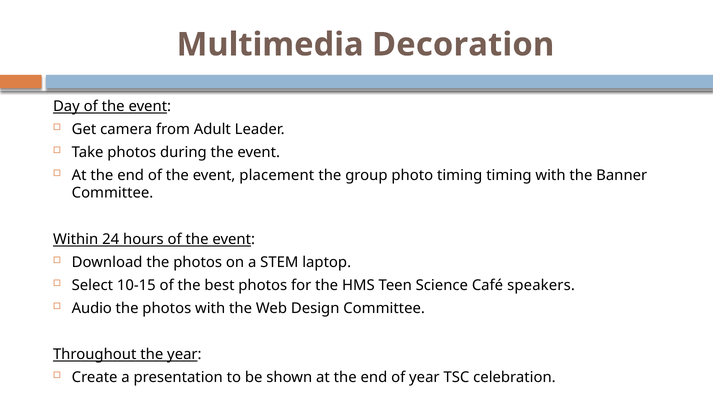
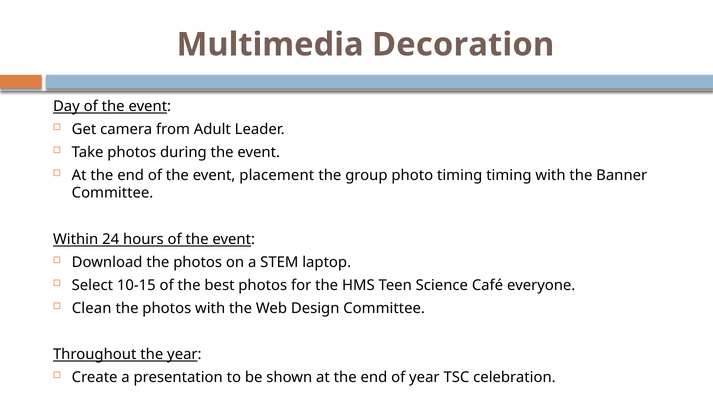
speakers: speakers -> everyone
Audio: Audio -> Clean
